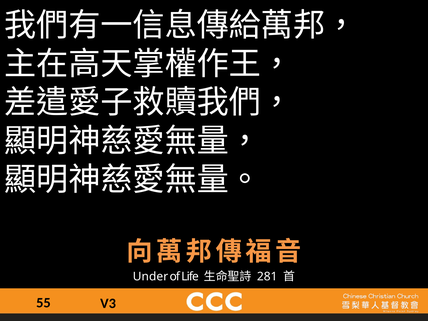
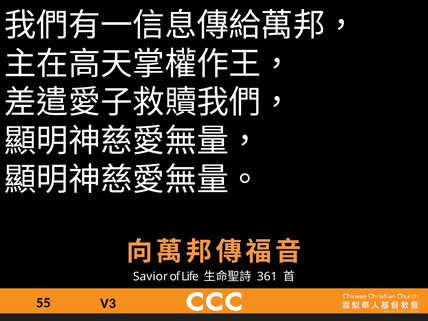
Under: Under -> Savior
281: 281 -> 361
